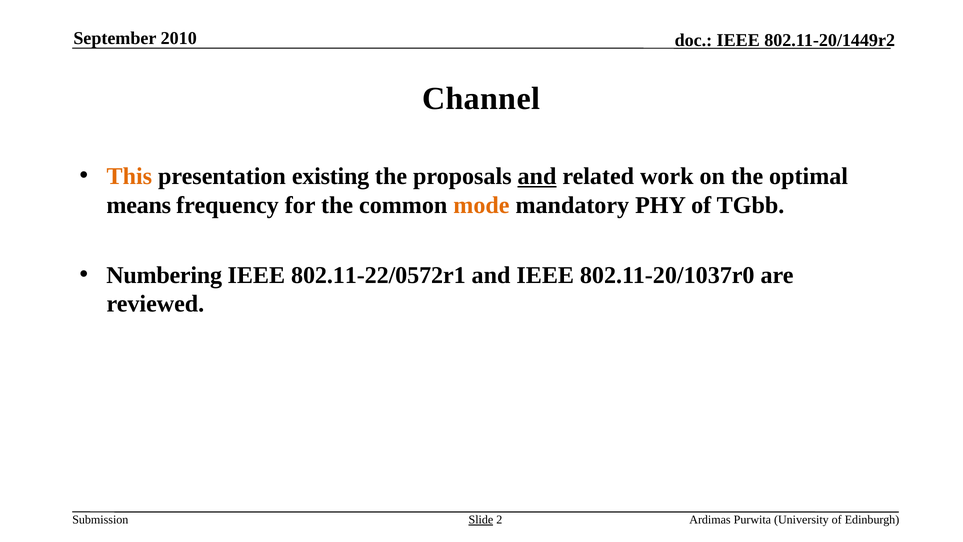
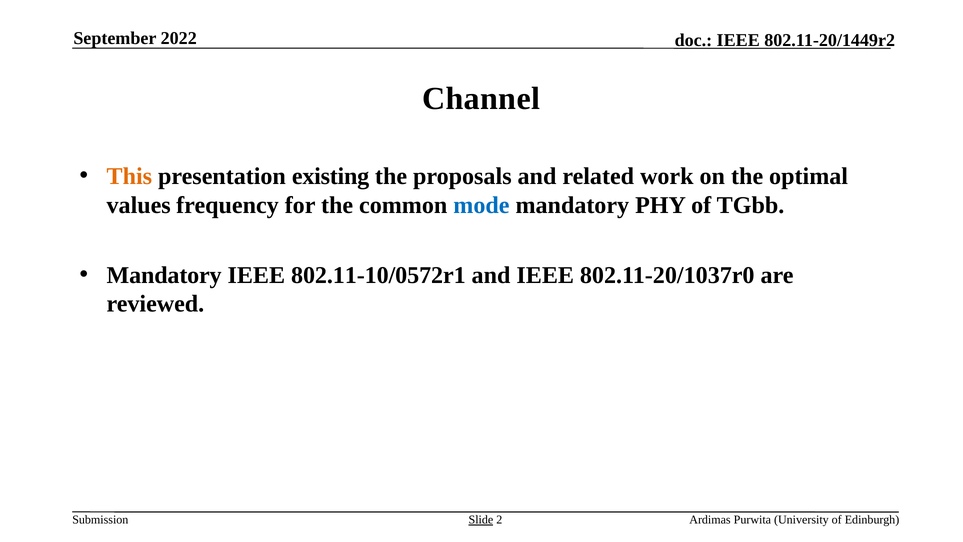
2010: 2010 -> 2022
and at (537, 176) underline: present -> none
means: means -> values
mode colour: orange -> blue
Numbering at (164, 275): Numbering -> Mandatory
802.11-22/0572r1: 802.11-22/0572r1 -> 802.11-10/0572r1
